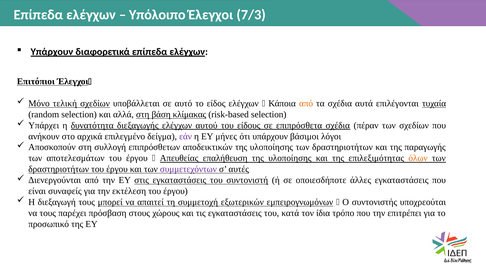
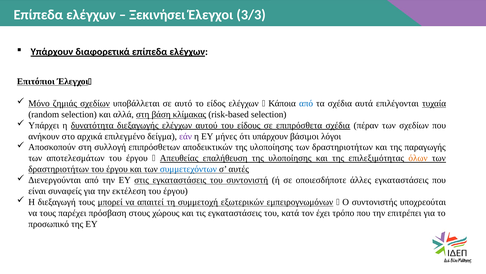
Υπόλοιπο: Υπόλοιπο -> Ξεκινήσει
7/3: 7/3 -> 3/3
τελική: τελική -> ζημιάς
από at (306, 103) colour: orange -> blue
συμμετεχόντων colour: purple -> blue
ίδια: ίδια -> έχει
